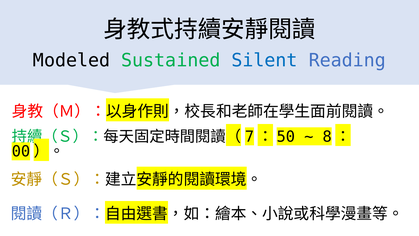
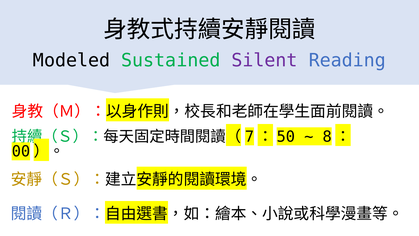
Silent colour: blue -> purple
